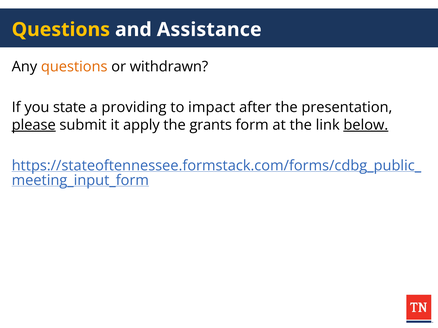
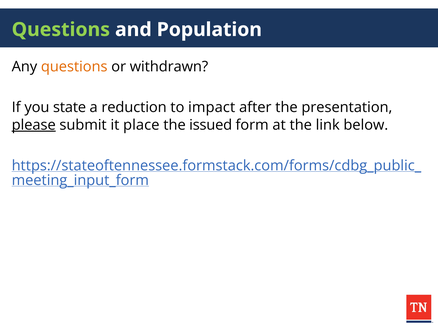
Questions at (61, 30) colour: yellow -> light green
Assistance: Assistance -> Population
providing: providing -> reduction
apply: apply -> place
grants: grants -> issued
below underline: present -> none
